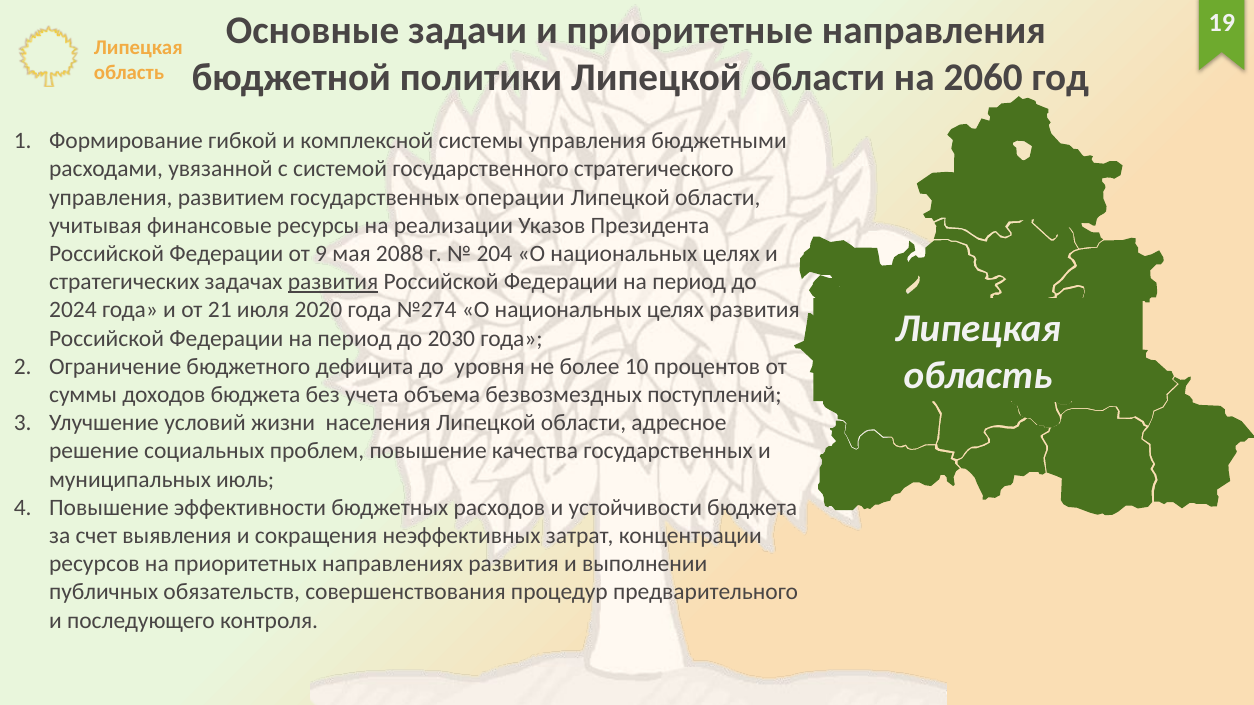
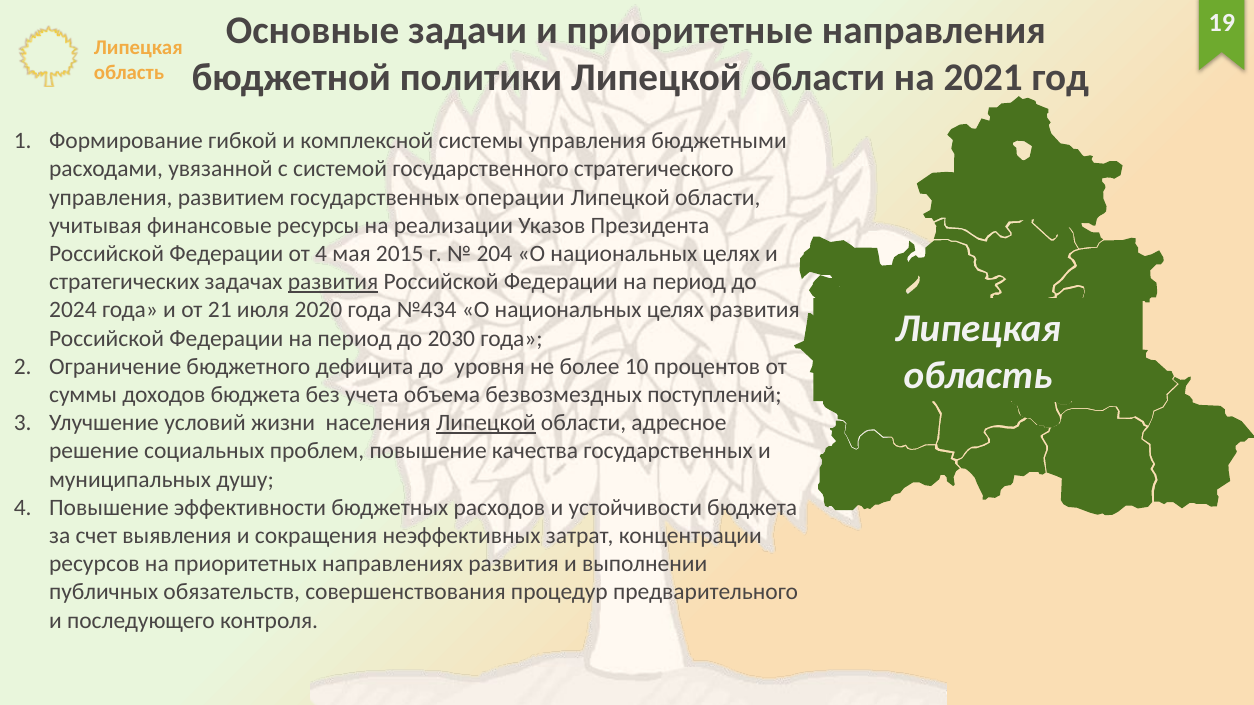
2060: 2060 -> 2021
от 9: 9 -> 4
2088: 2088 -> 2015
№274: №274 -> №434
Липецкой at (486, 423) underline: none -> present
июль: июль -> душу
